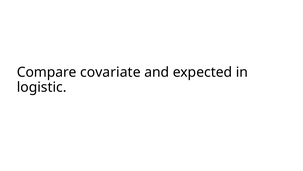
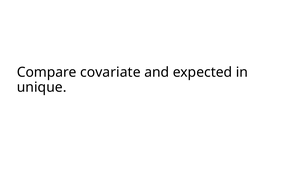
logistic: logistic -> unique
